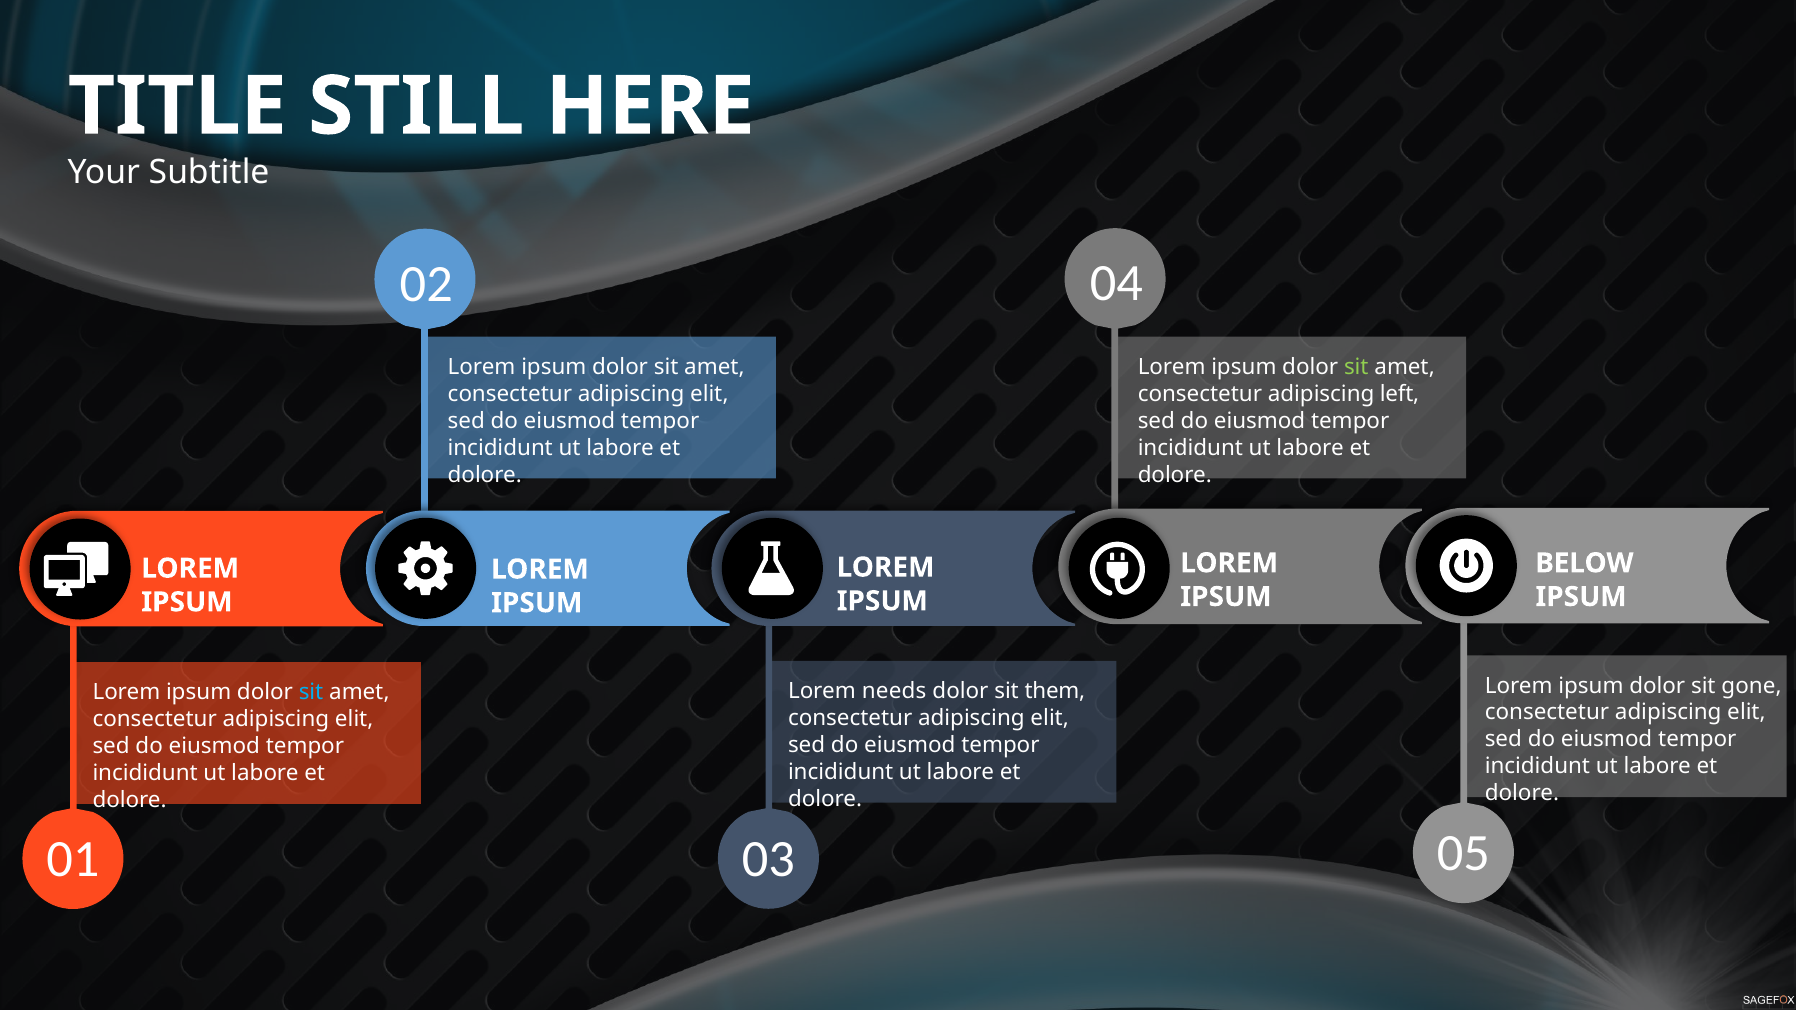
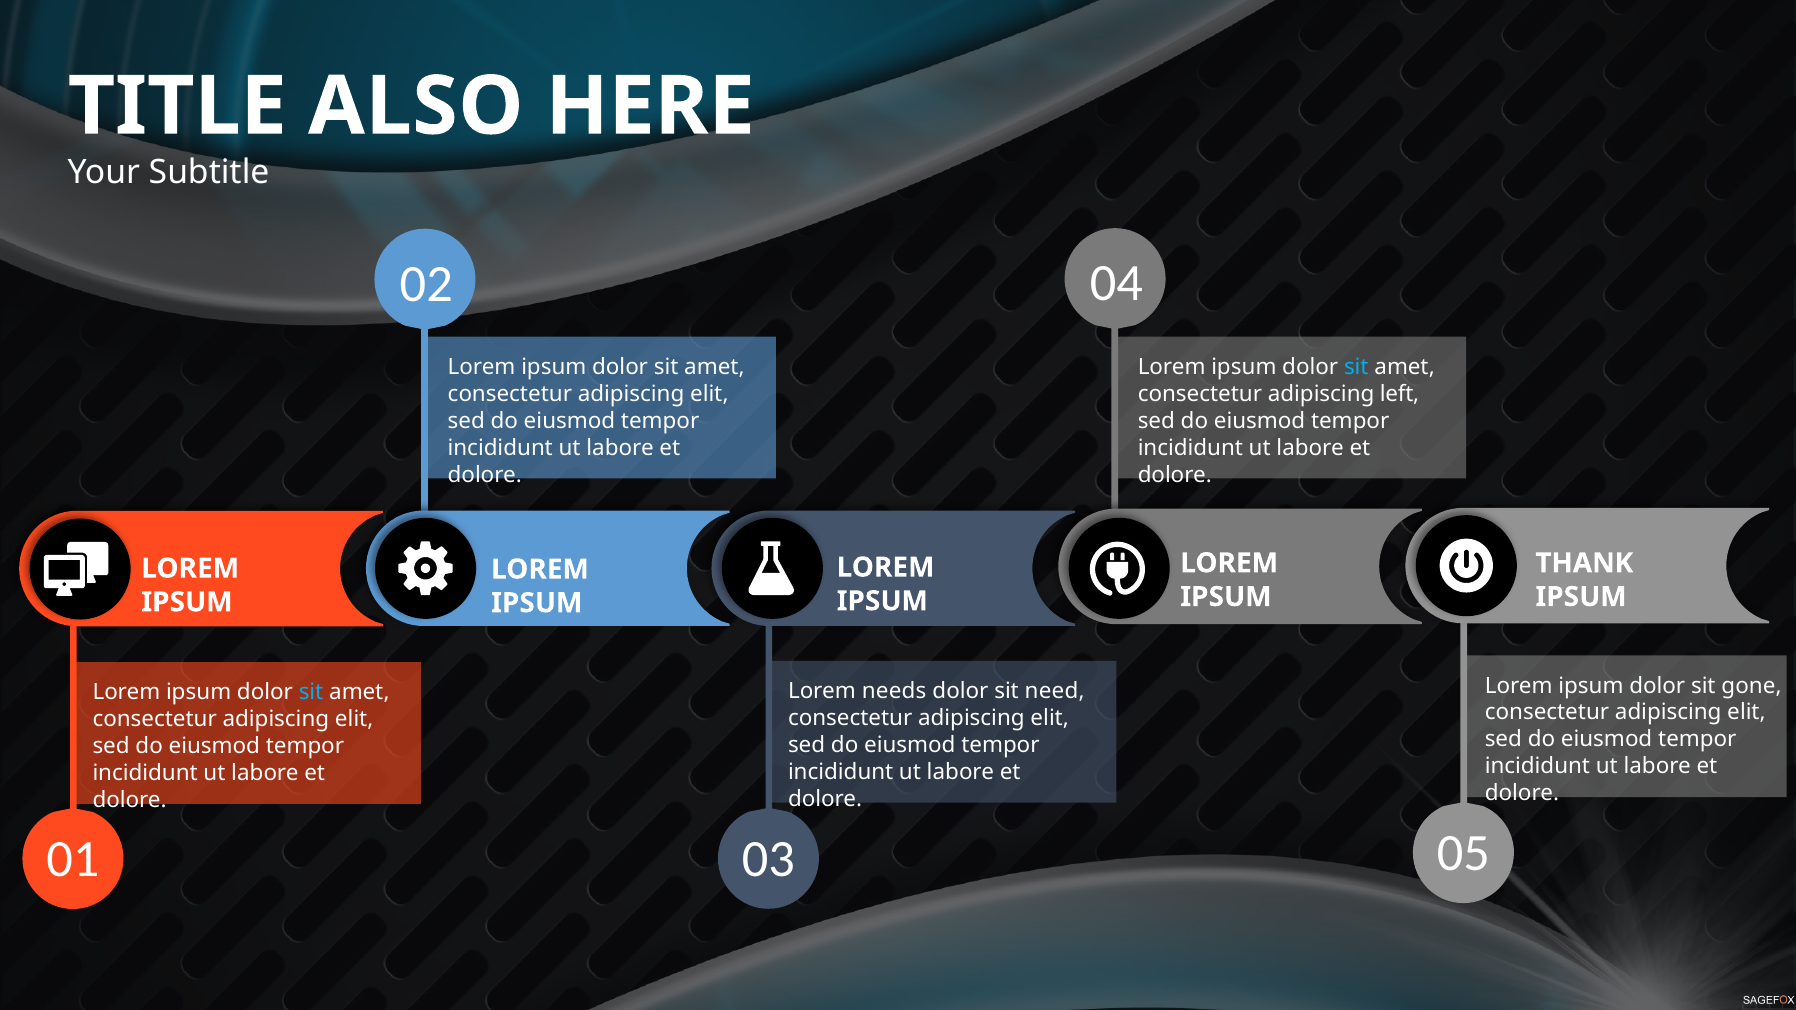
STILL: STILL -> ALSO
sit at (1356, 367) colour: light green -> light blue
BELOW: BELOW -> THANK
them: them -> need
